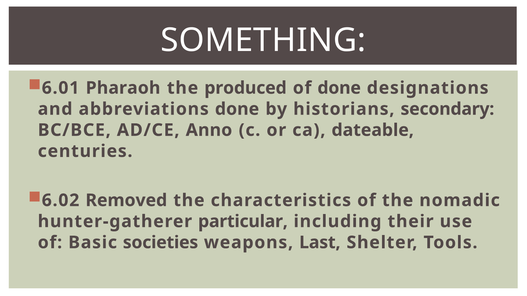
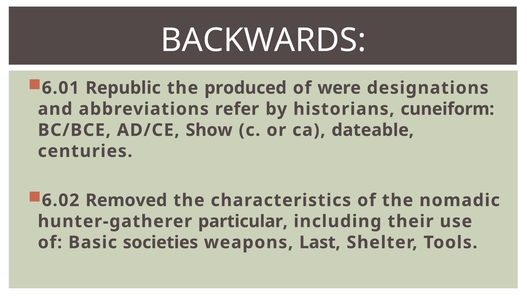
SOMETHING: SOMETHING -> BACKWARDS
Pharaoh: Pharaoh -> Republic
of done: done -> were
abbreviations done: done -> refer
secondary: secondary -> cuneiform
Anno: Anno -> Show
